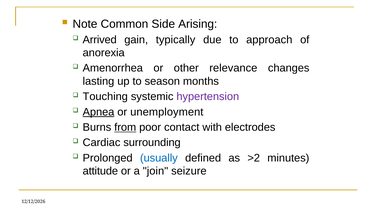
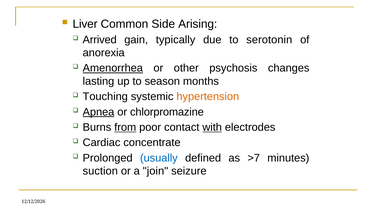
Note: Note -> Liver
approach: approach -> serotonin
Amenorrhea underline: none -> present
relevance: relevance -> psychosis
hypertension colour: purple -> orange
unemployment: unemployment -> chlorpromazine
with underline: none -> present
surrounding: surrounding -> concentrate
>2: >2 -> >7
attitude: attitude -> suction
